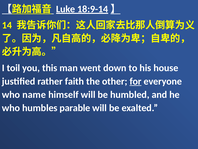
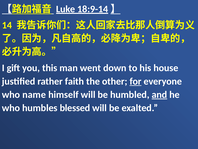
toil: toil -> gift
and underline: none -> present
parable: parable -> blessed
